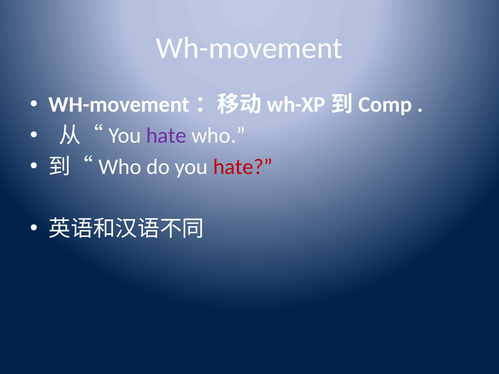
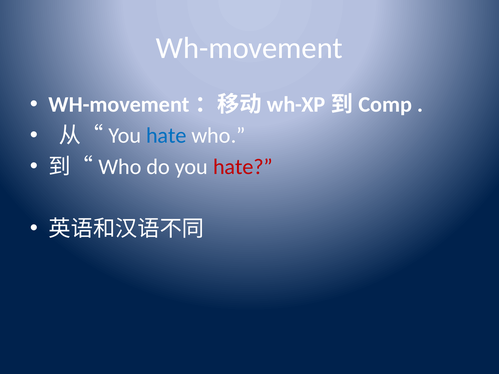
hate at (166, 136) colour: purple -> blue
